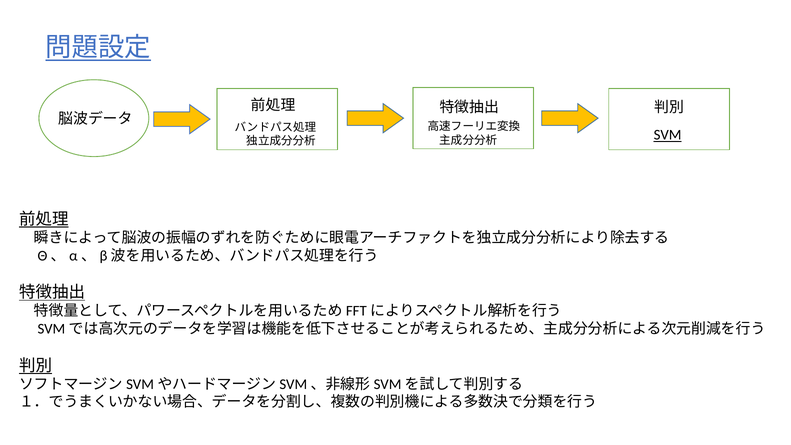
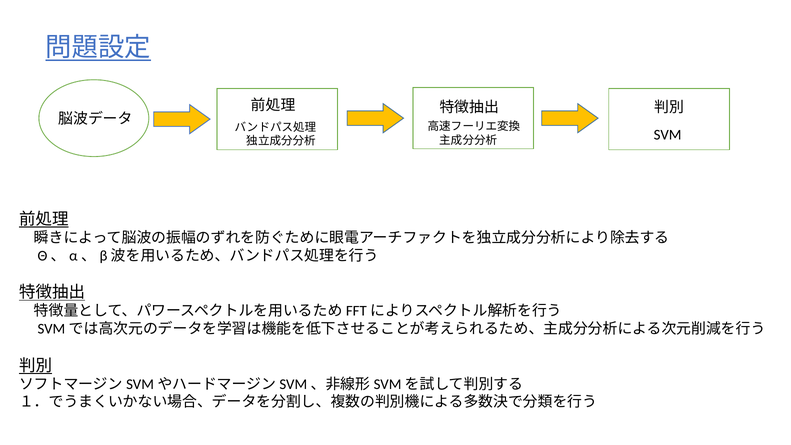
SVM underline: present -> none
